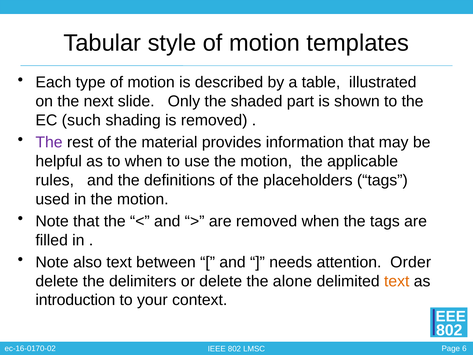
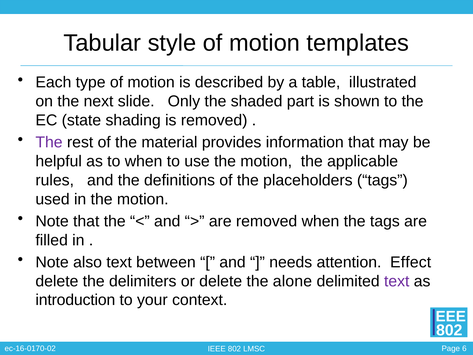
such: such -> state
Order: Order -> Effect
text at (397, 281) colour: orange -> purple
